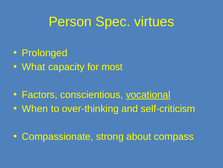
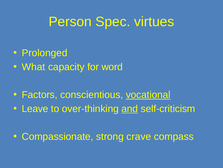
most: most -> word
When: When -> Leave
and underline: none -> present
about: about -> crave
